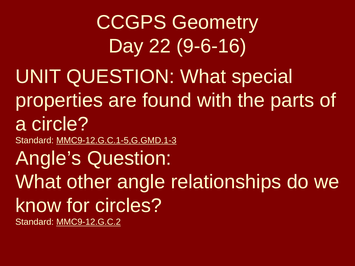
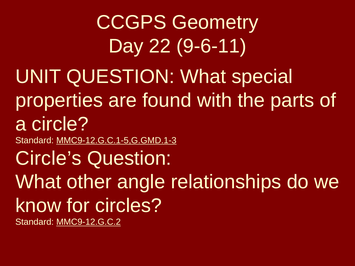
9-6-16: 9-6-16 -> 9-6-11
Angle’s: Angle’s -> Circle’s
